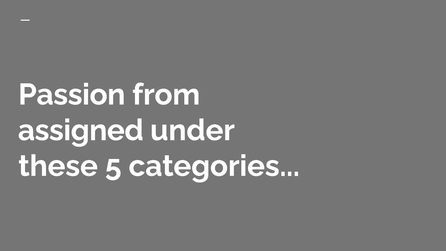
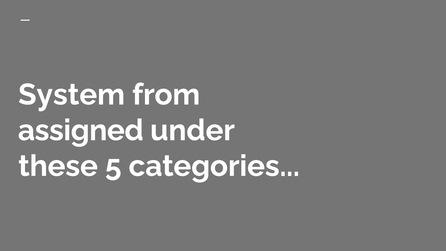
Passion: Passion -> System
